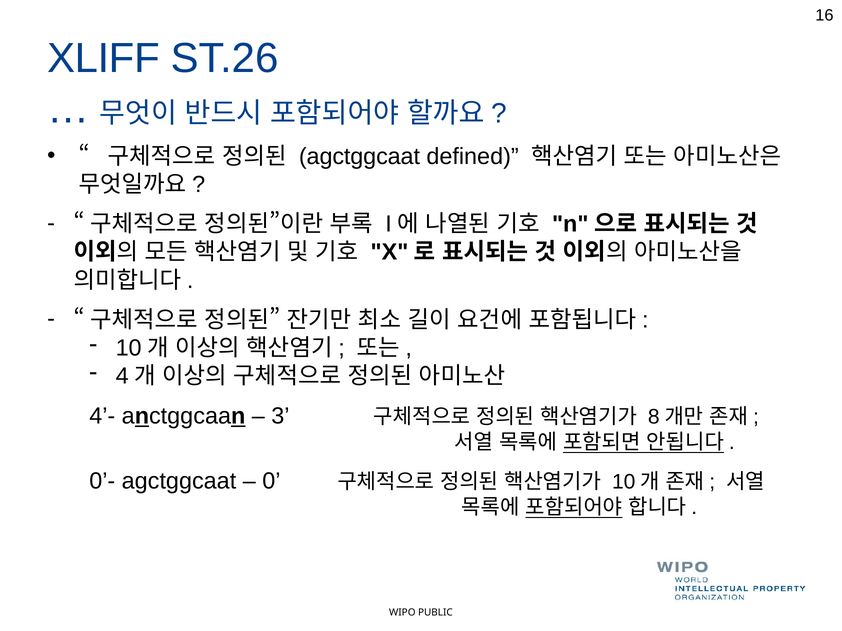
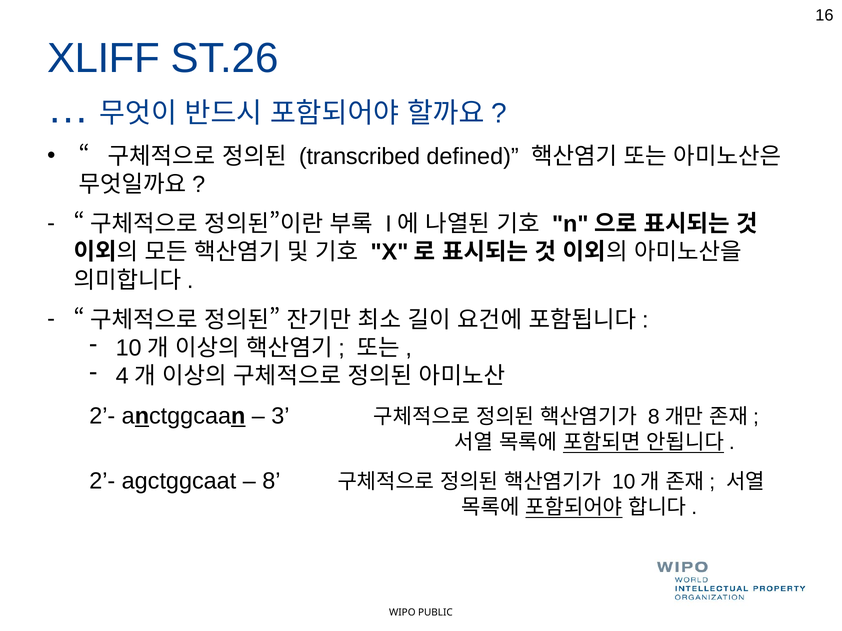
agctggcaat at (359, 156): agctggcaat -> transcribed
4’- at (102, 416): 4’- -> 2’-
0’- at (102, 481): 0’- -> 2’-
0: 0 -> 8
